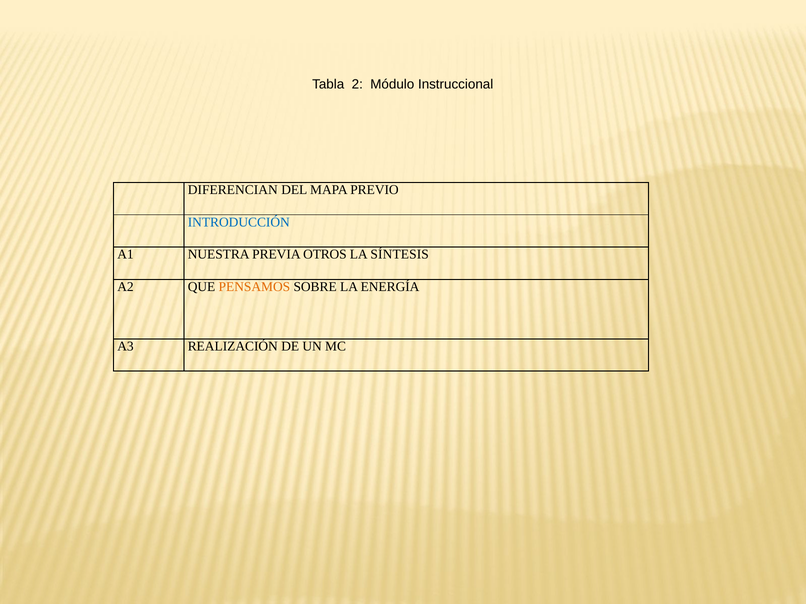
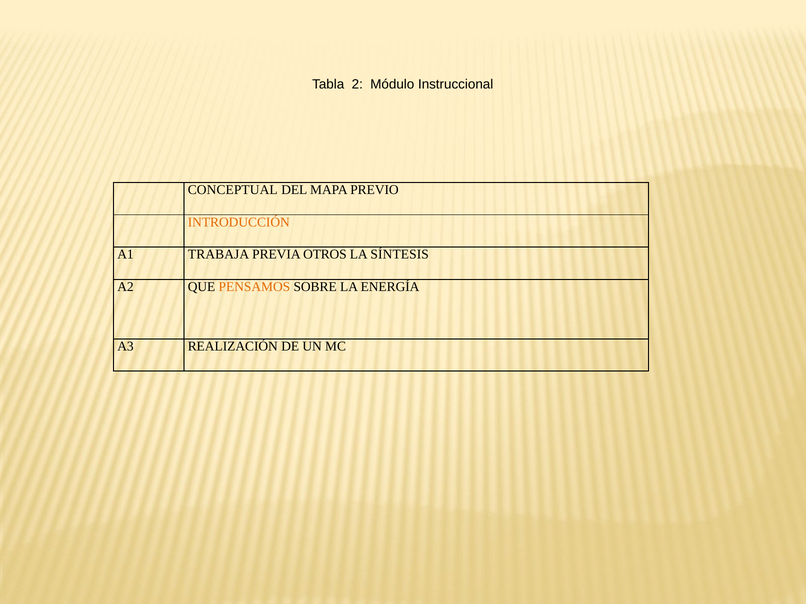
DIFERENCIAN: DIFERENCIAN -> CONCEPTUAL
INTRODUCCIÓN colour: blue -> orange
NUESTRA: NUESTRA -> TRABAJA
